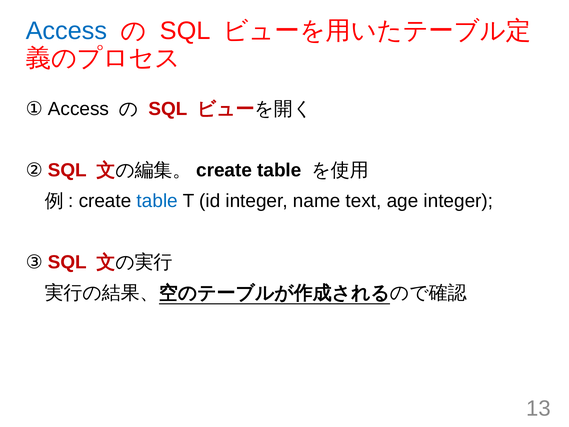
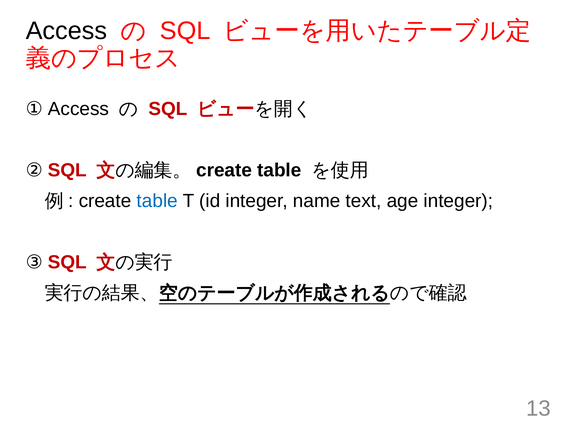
Access at (66, 31) colour: blue -> black
